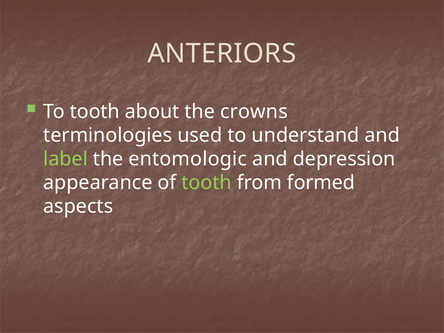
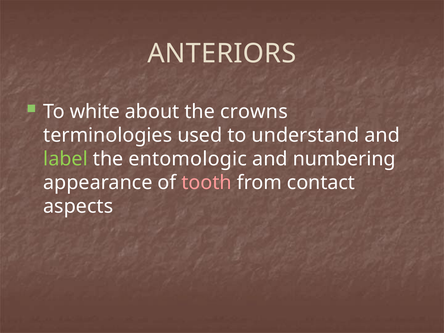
To tooth: tooth -> white
depression: depression -> numbering
tooth at (207, 183) colour: light green -> pink
formed: formed -> contact
